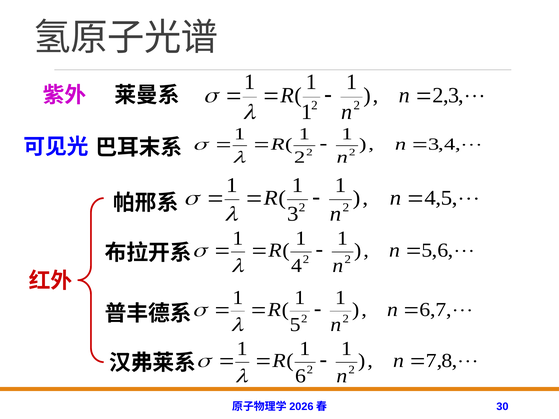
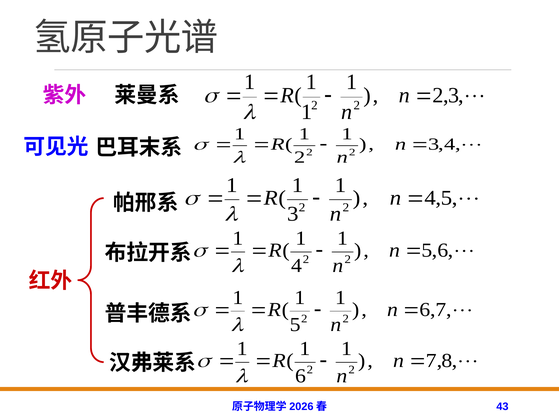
30: 30 -> 43
